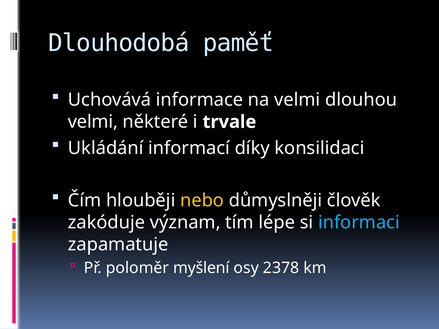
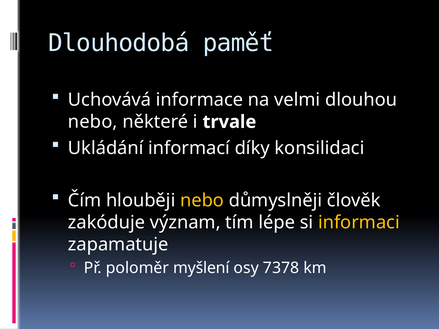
velmi at (93, 122): velmi -> nebo
informaci colour: light blue -> yellow
2378: 2378 -> 7378
